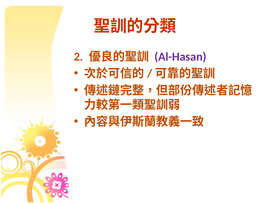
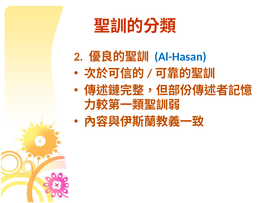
Al-Hasan colour: purple -> blue
